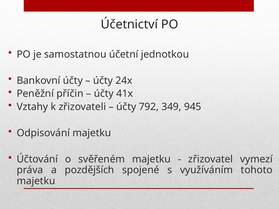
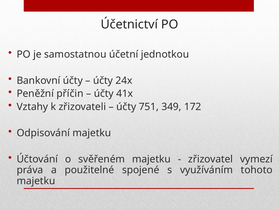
792: 792 -> 751
945: 945 -> 172
pozdějších: pozdějších -> použitelné
